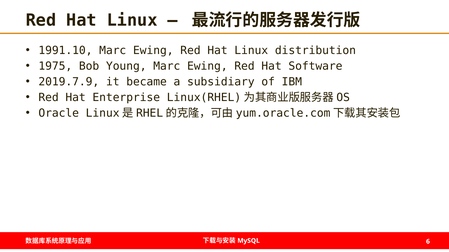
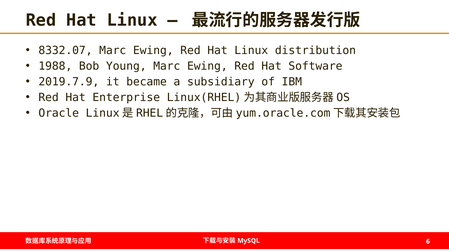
1991.10: 1991.10 -> 8332.07
1975: 1975 -> 1988
